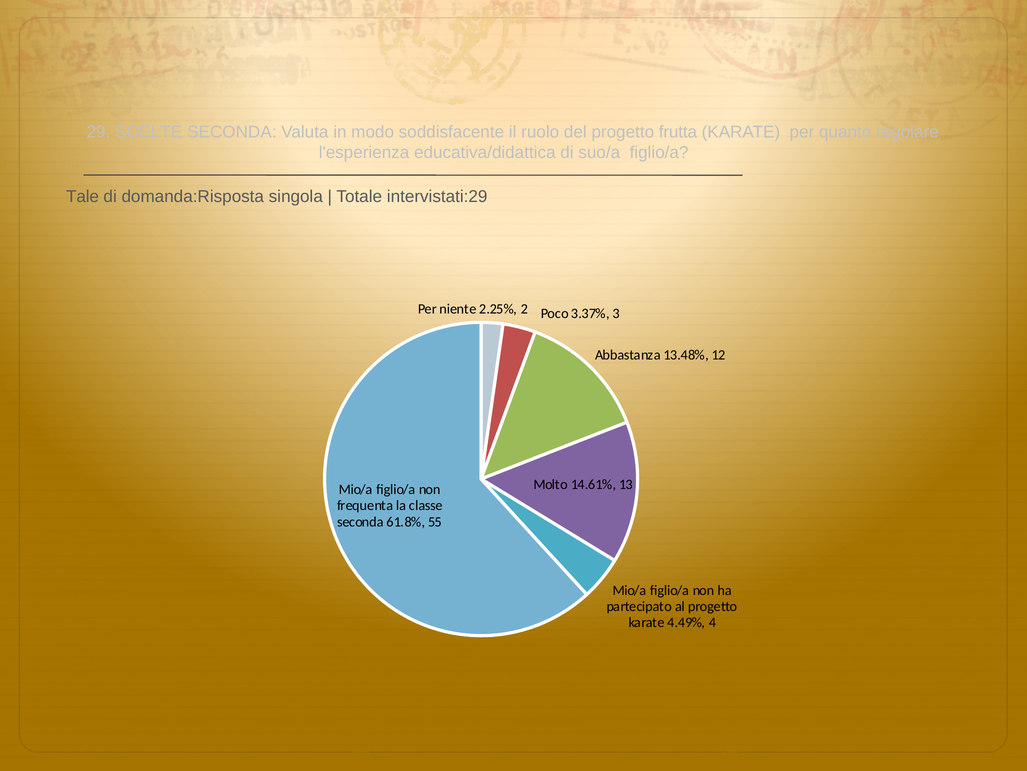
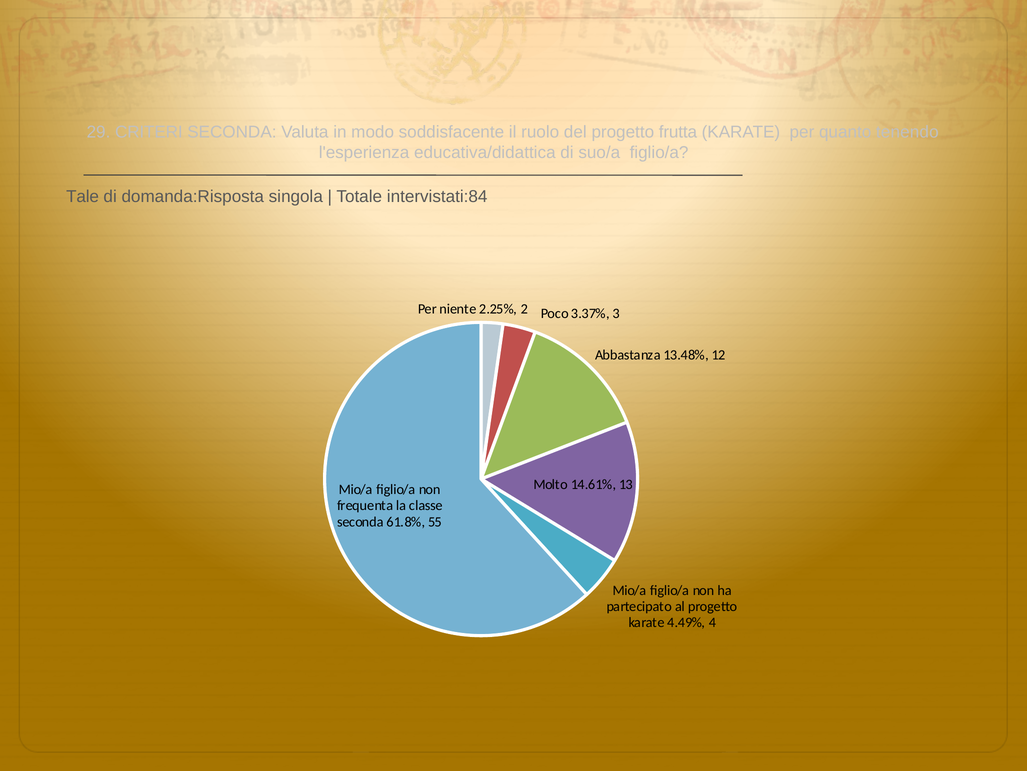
SCELTE: SCELTE -> CRITERI
regolare: regolare -> tenendo
intervistati:29: intervistati:29 -> intervistati:84
